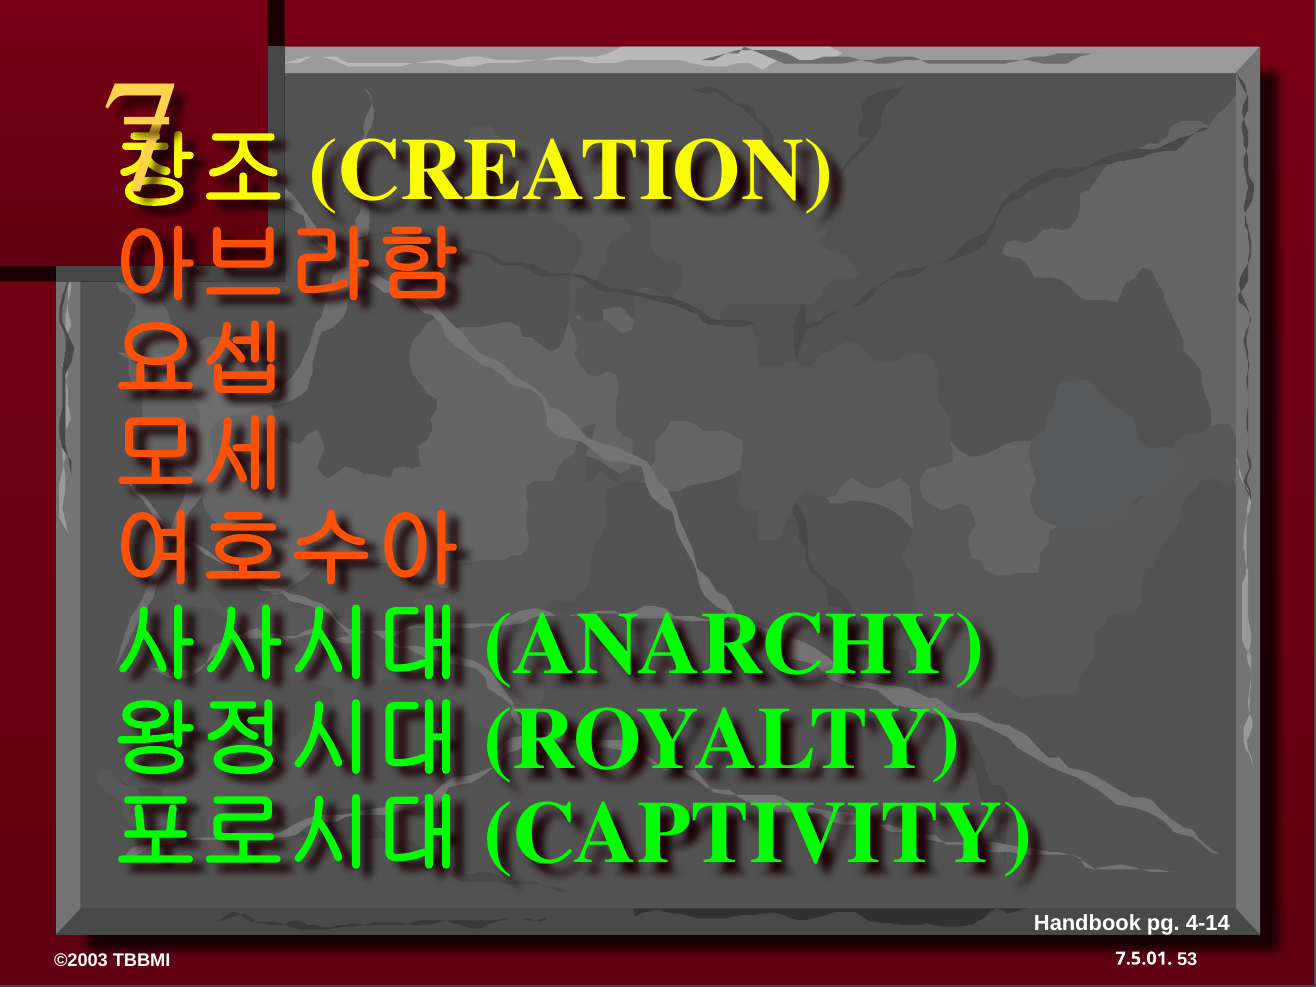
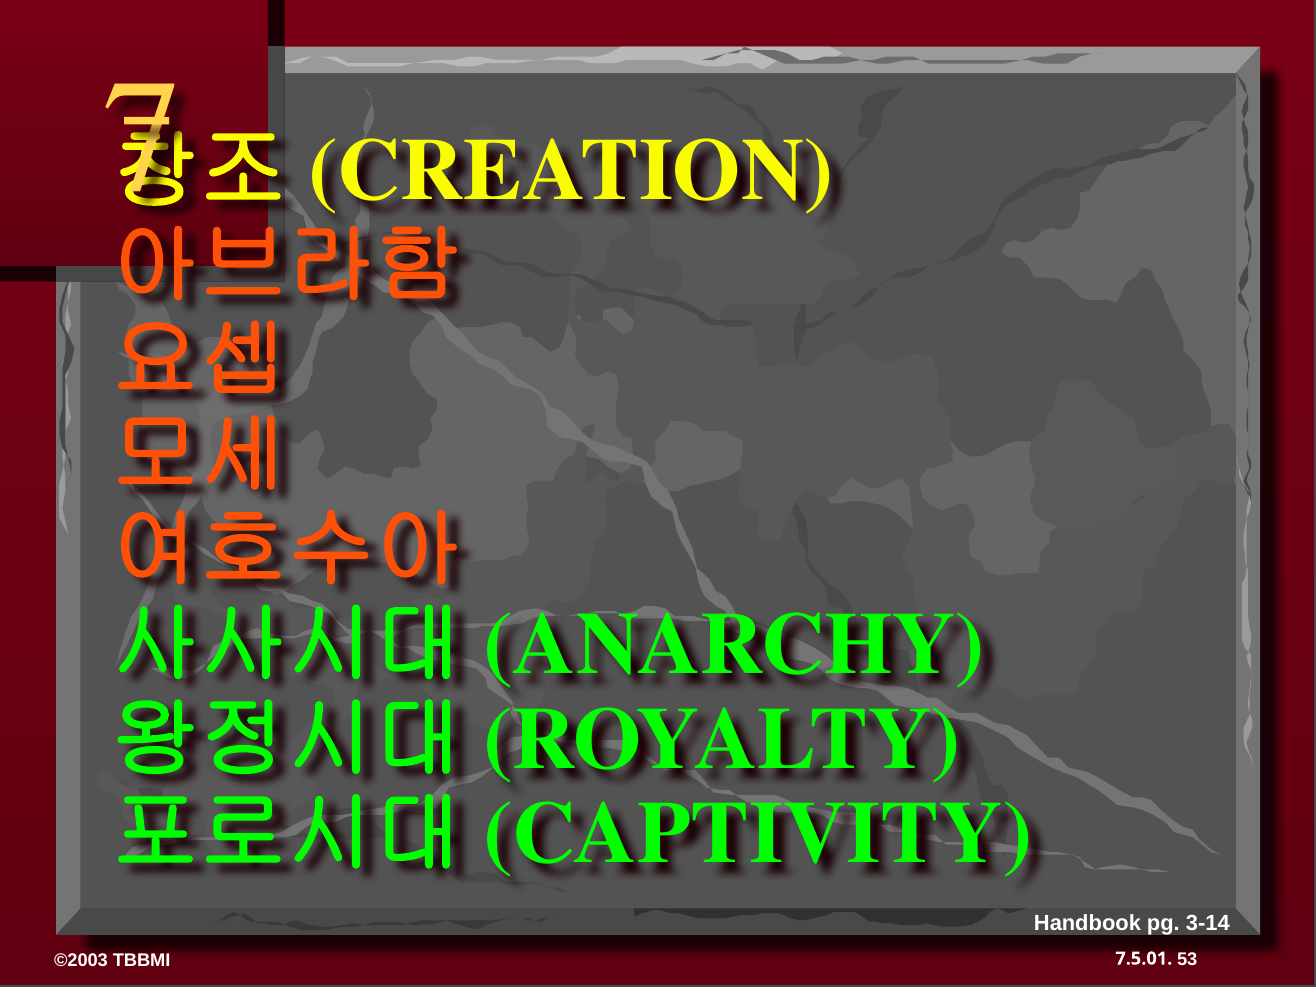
4-14: 4-14 -> 3-14
